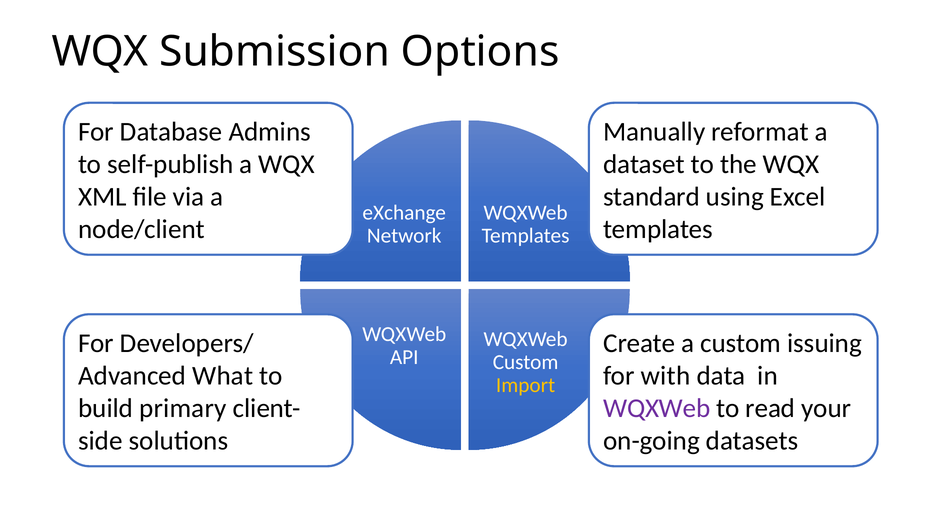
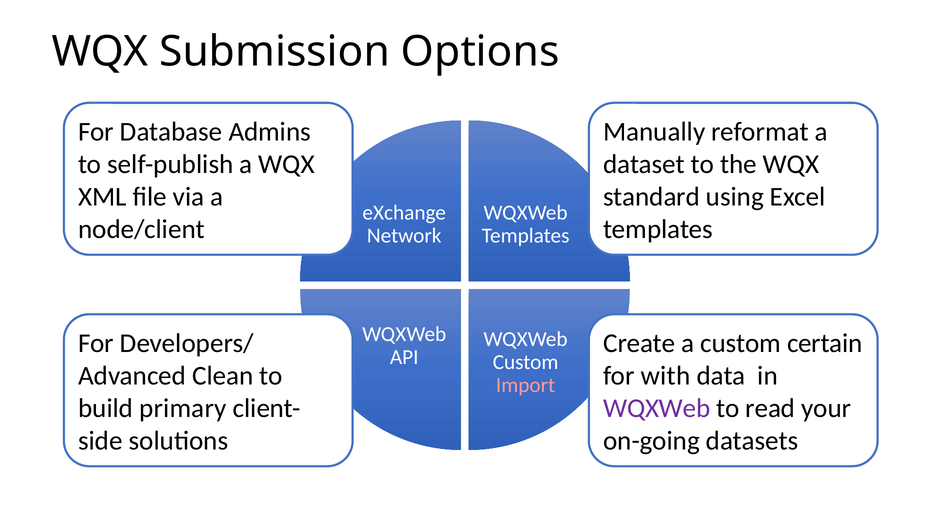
issuing: issuing -> certain
What: What -> Clean
Import colour: yellow -> pink
